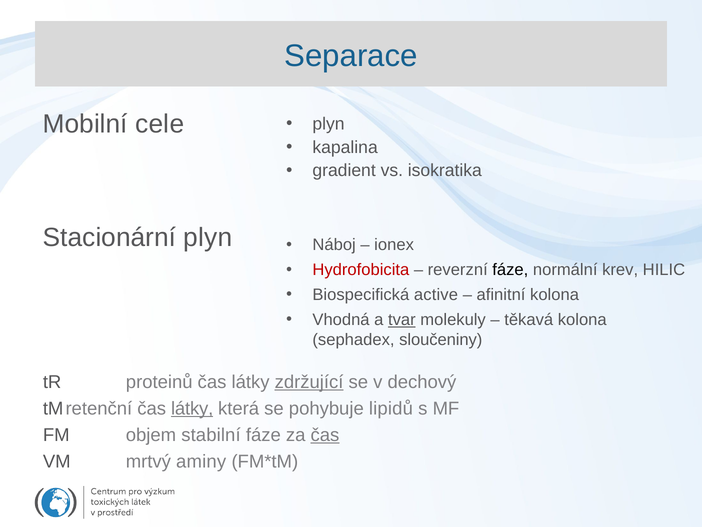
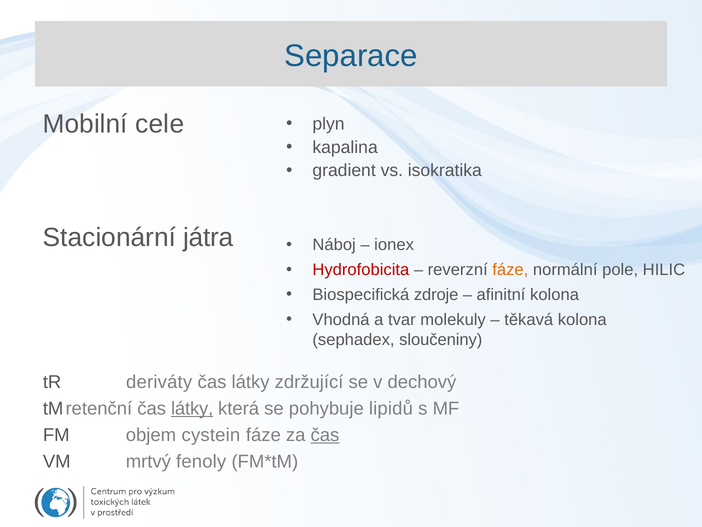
Stacionární plyn: plyn -> játra
fáze at (510, 270) colour: black -> orange
krev: krev -> pole
active: active -> zdroje
tvar underline: present -> none
proteinů: proteinů -> deriváty
zdržující underline: present -> none
stabilní: stabilní -> cystein
aminy: aminy -> fenoly
